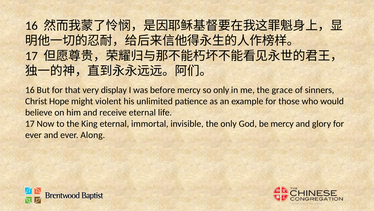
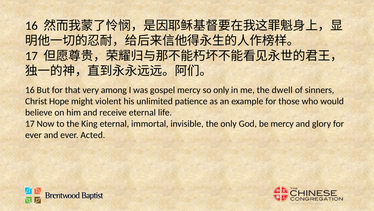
display: display -> among
before: before -> gospel
grace: grace -> dwell
Along: Along -> Acted
